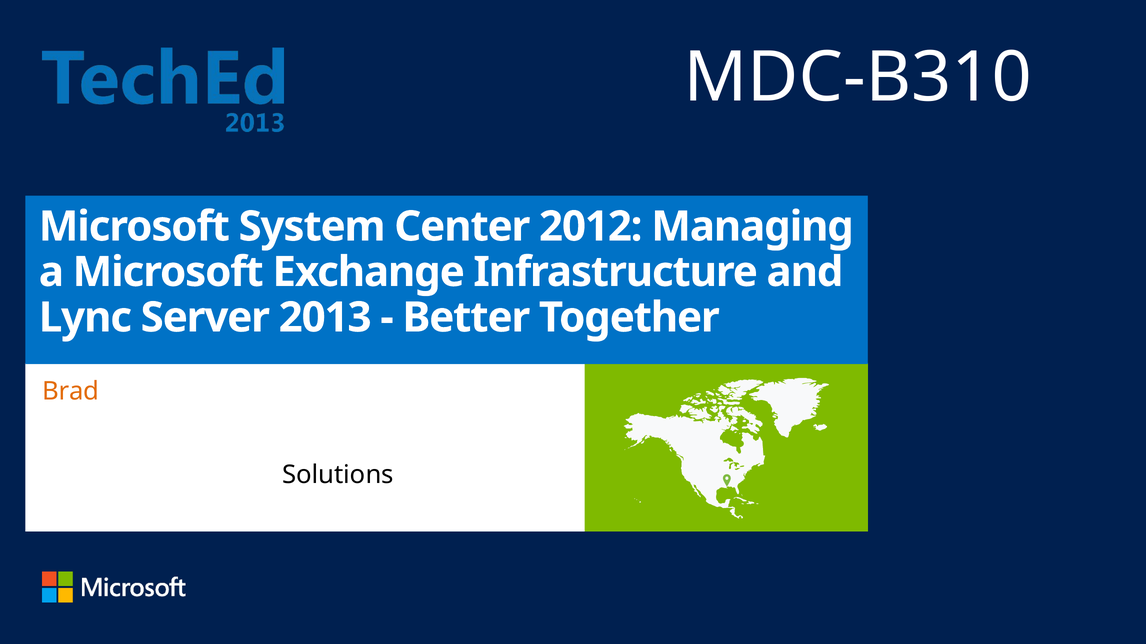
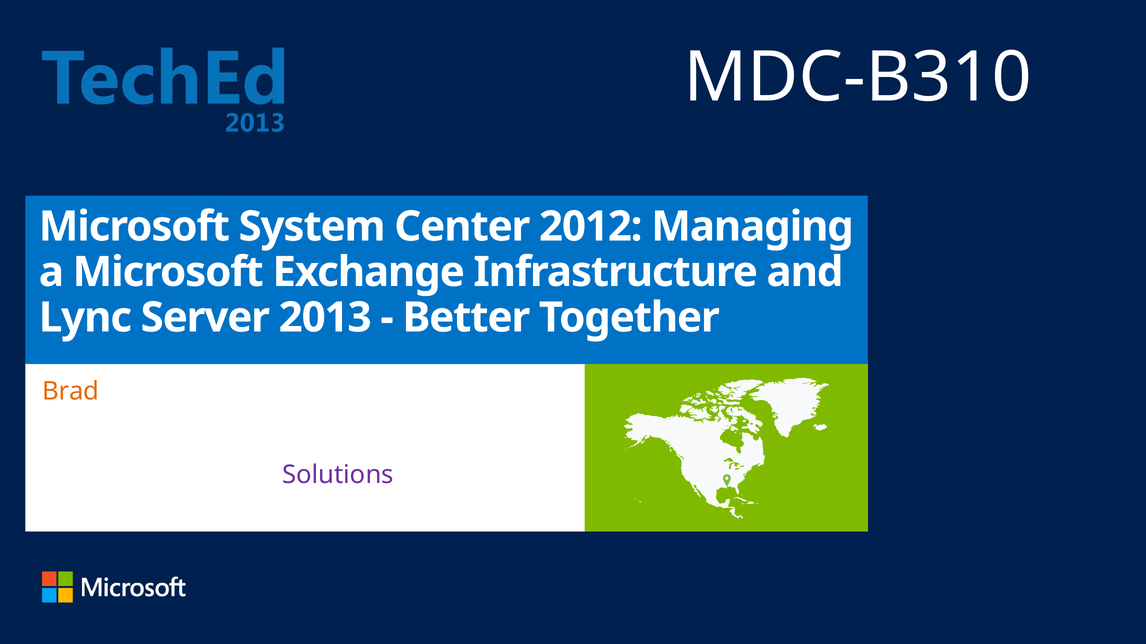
Solutions colour: black -> purple
